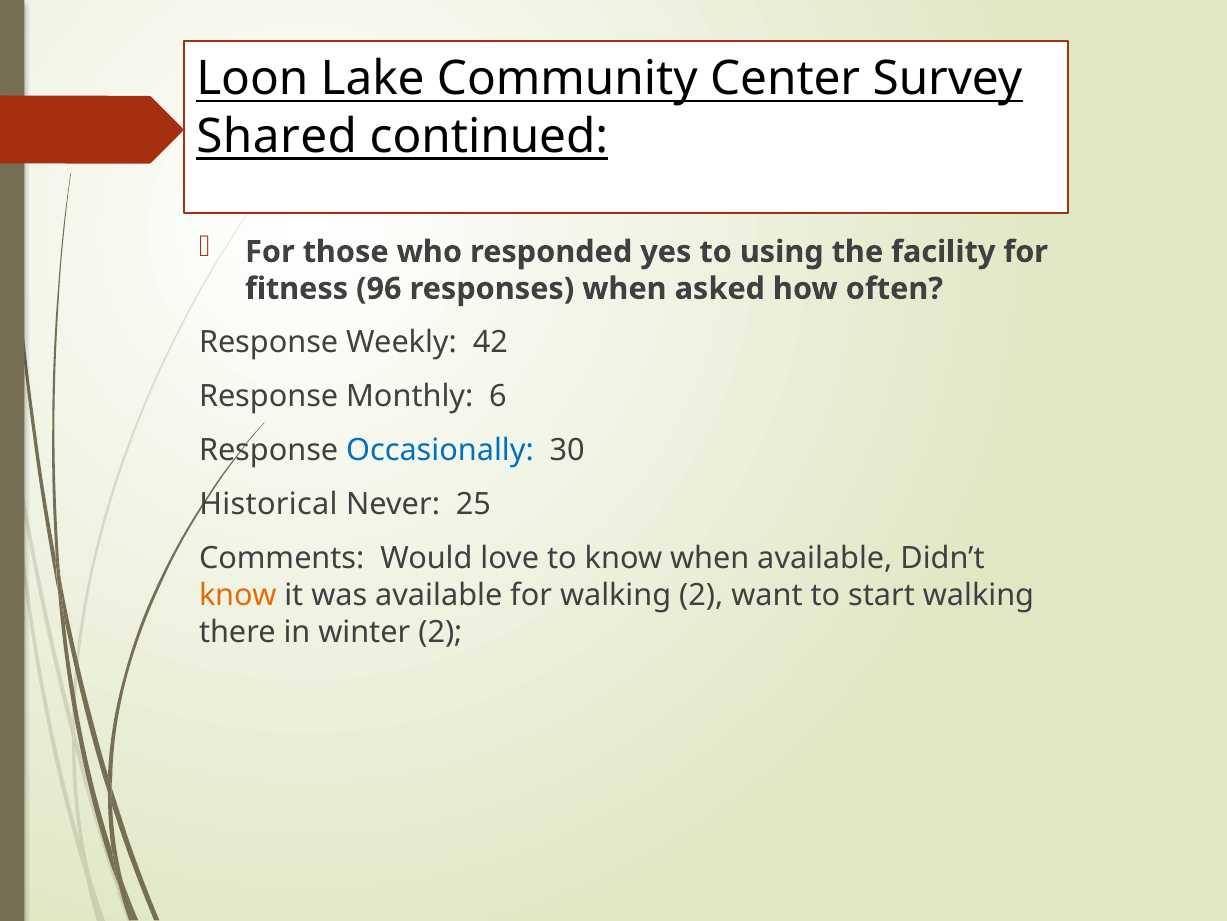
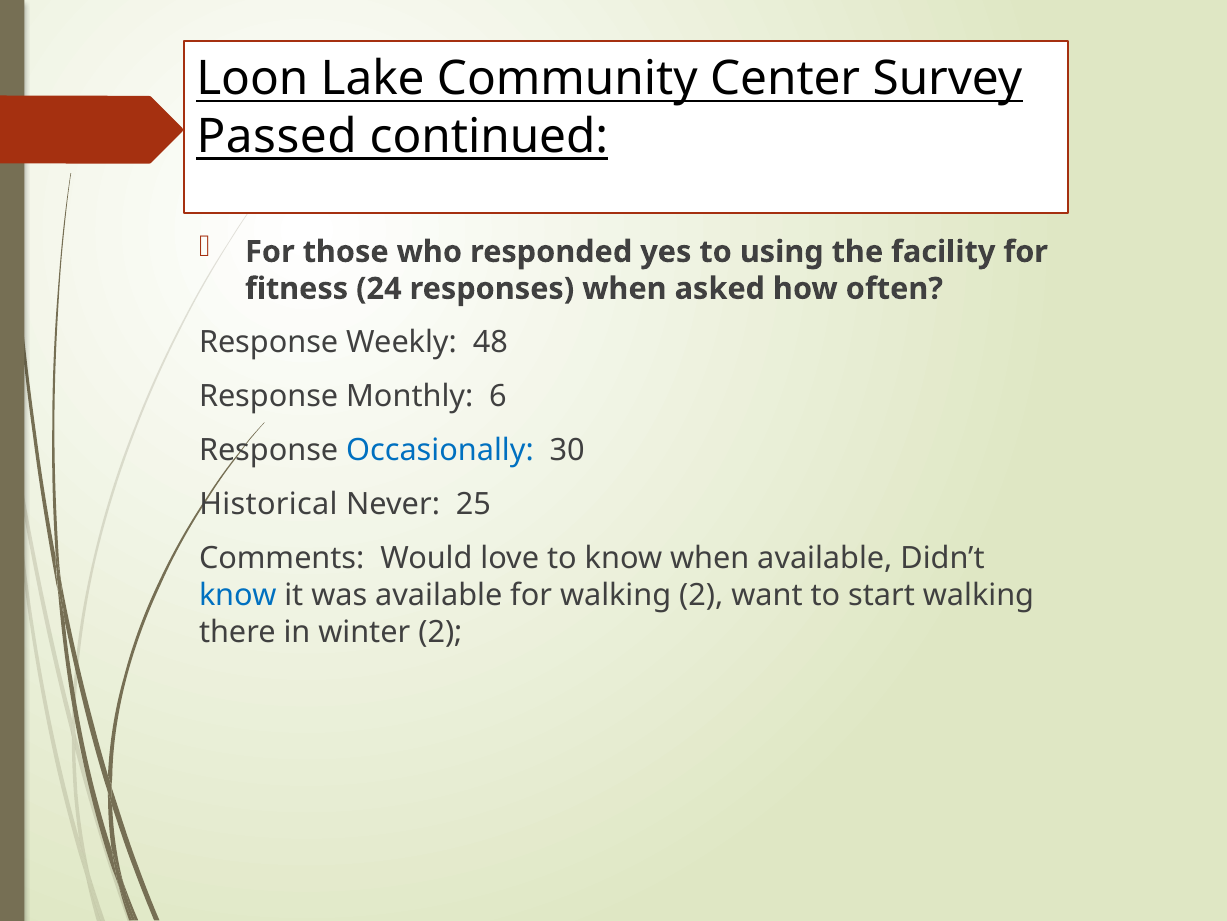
Shared: Shared -> Passed
96: 96 -> 24
42: 42 -> 48
know at (238, 595) colour: orange -> blue
